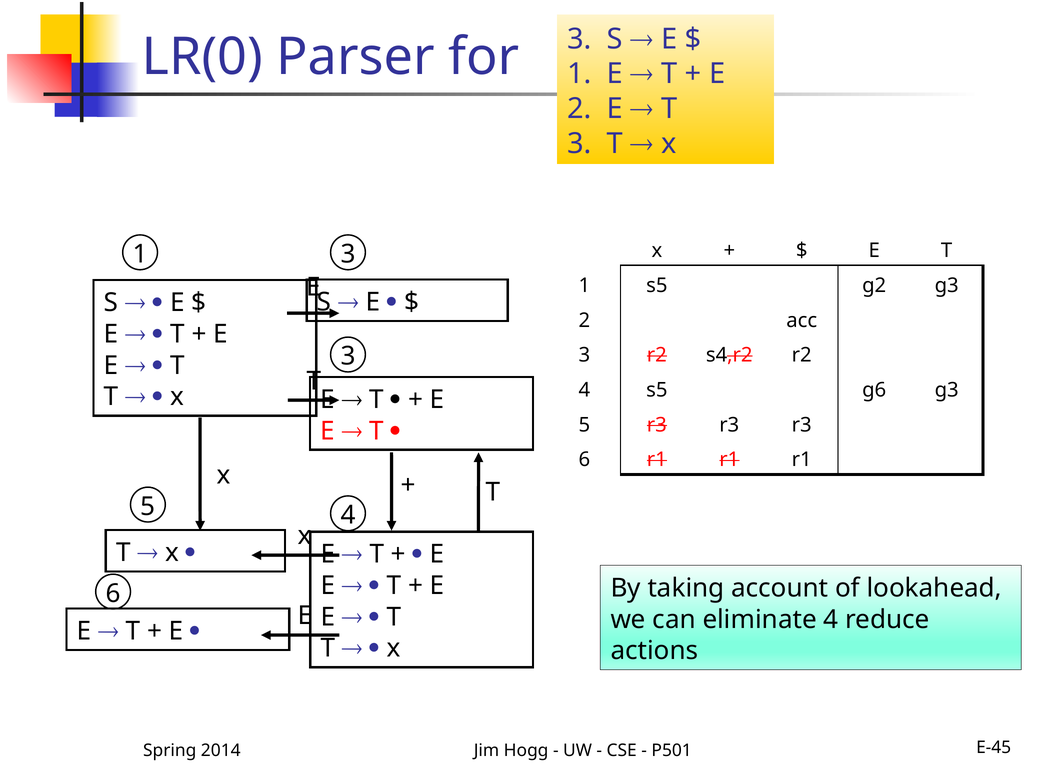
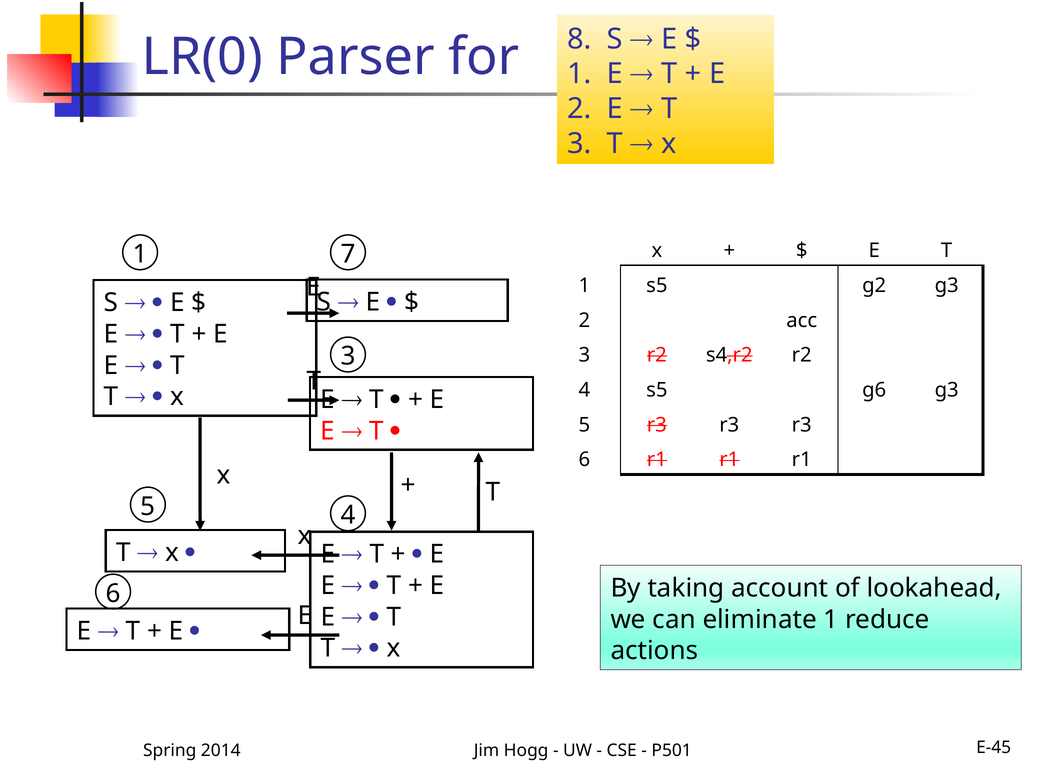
for 3: 3 -> 8
1 3: 3 -> 7
eliminate 4: 4 -> 1
